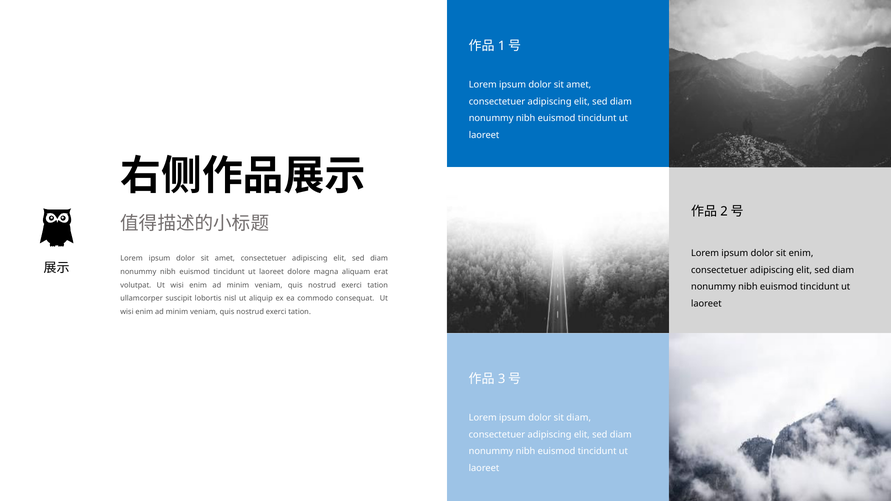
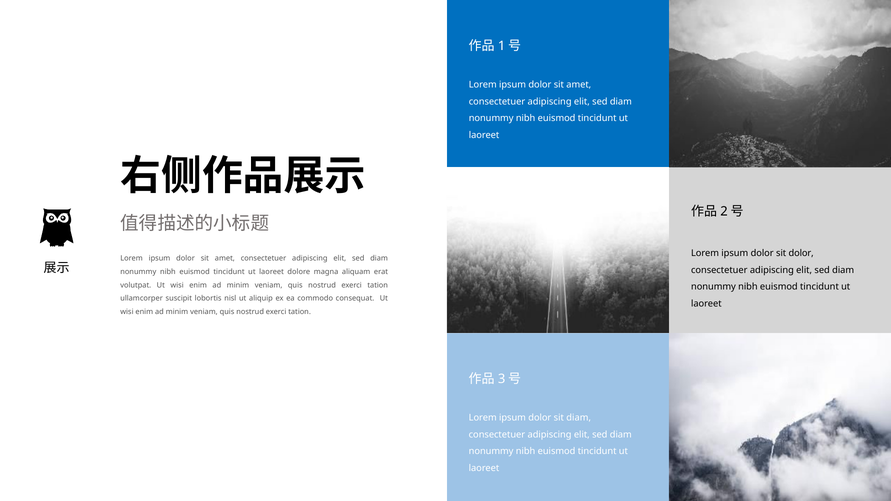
sit enim: enim -> dolor
